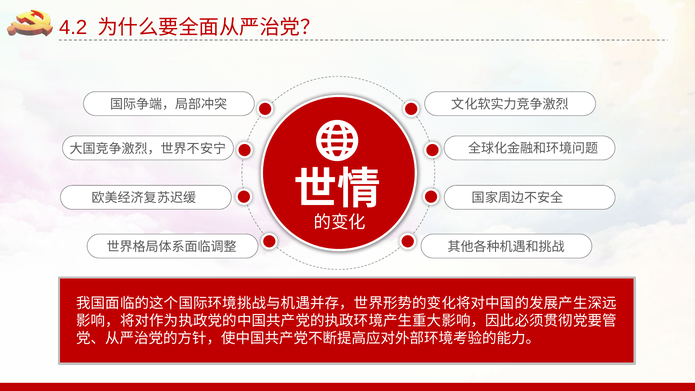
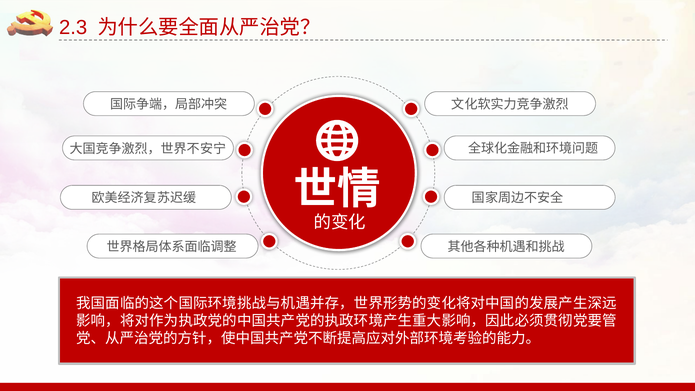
4.2: 4.2 -> 2.3
